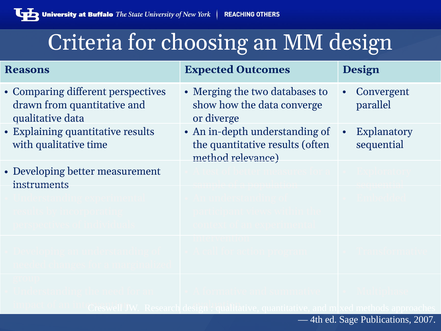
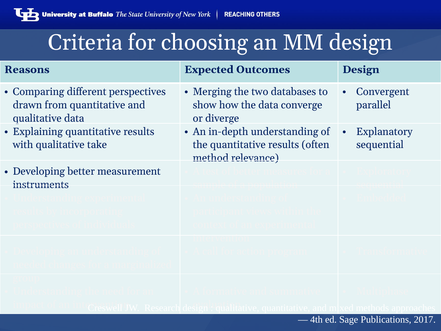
time: time -> take
2007: 2007 -> 2017
